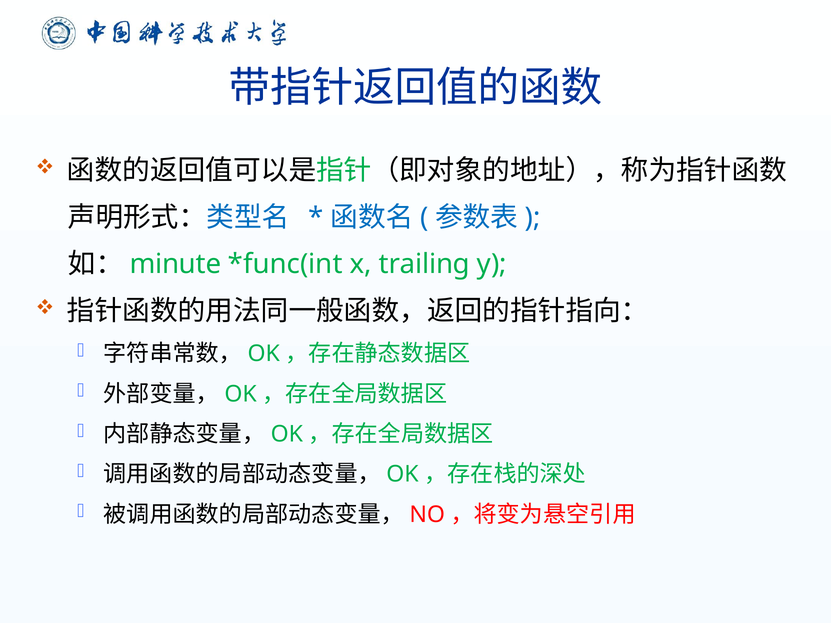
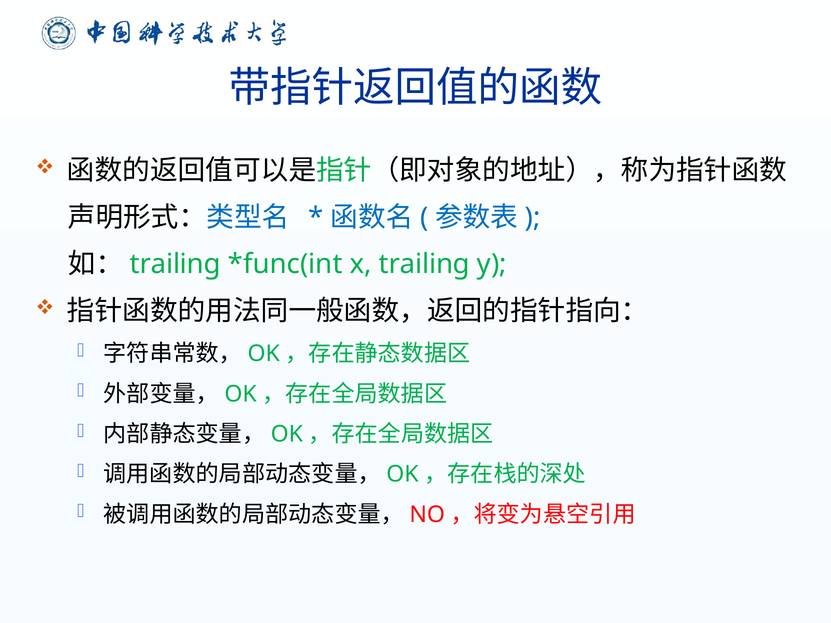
minute at (175, 264): minute -> trailing
